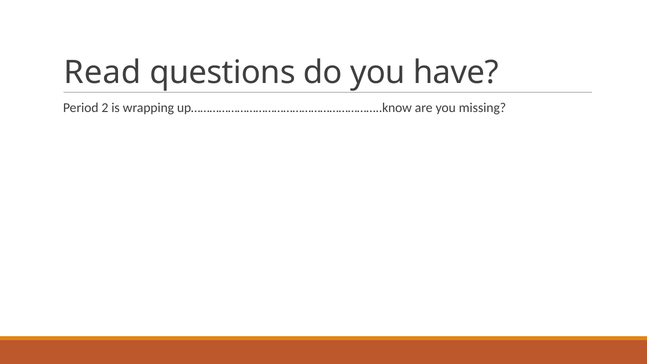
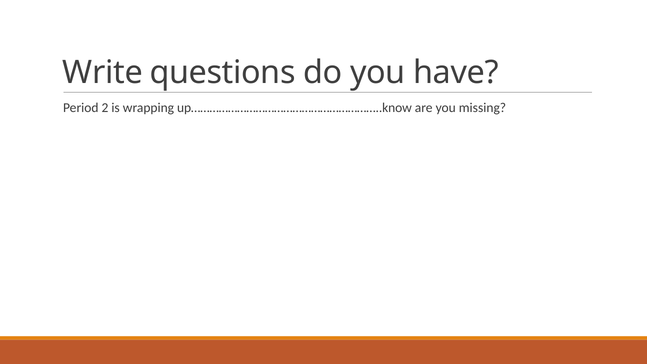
Read: Read -> Write
